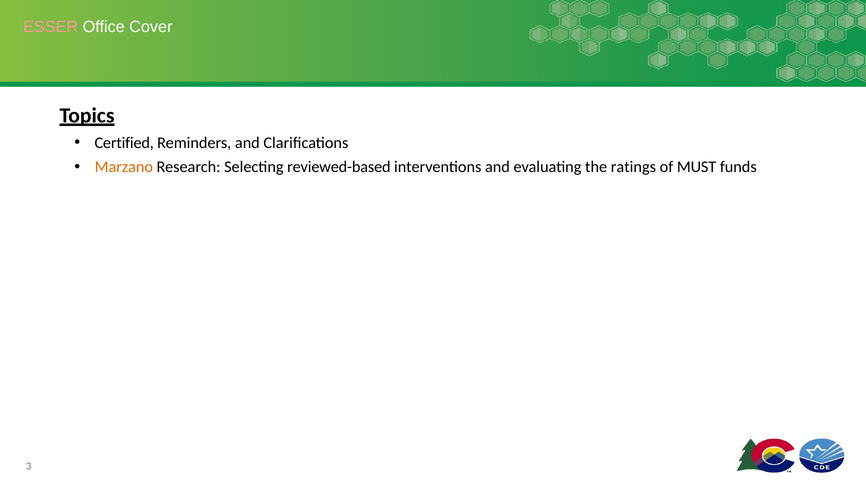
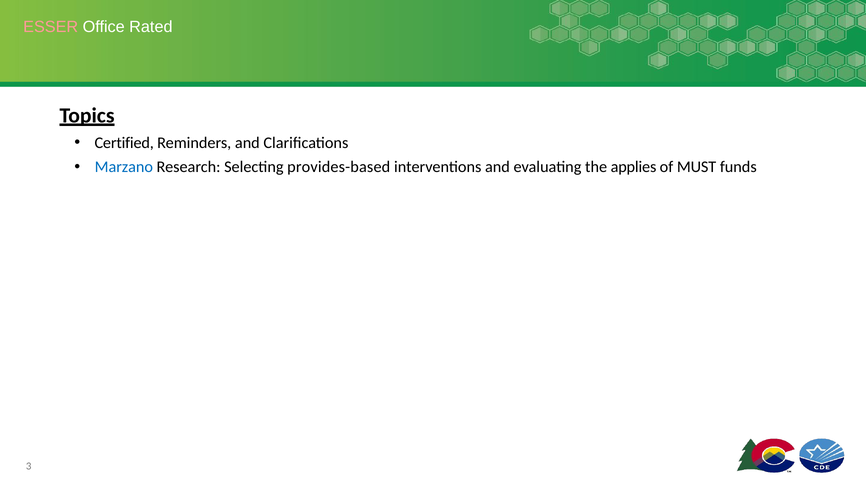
Cover: Cover -> Rated
Marzano colour: orange -> blue
reviewed-based: reviewed-based -> provides-based
ratings: ratings -> applies
